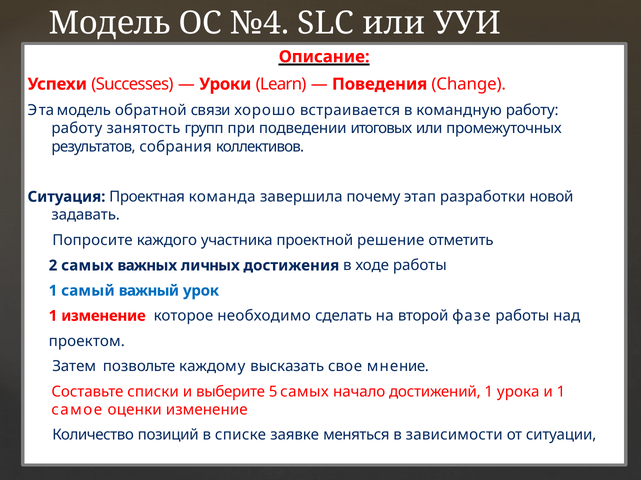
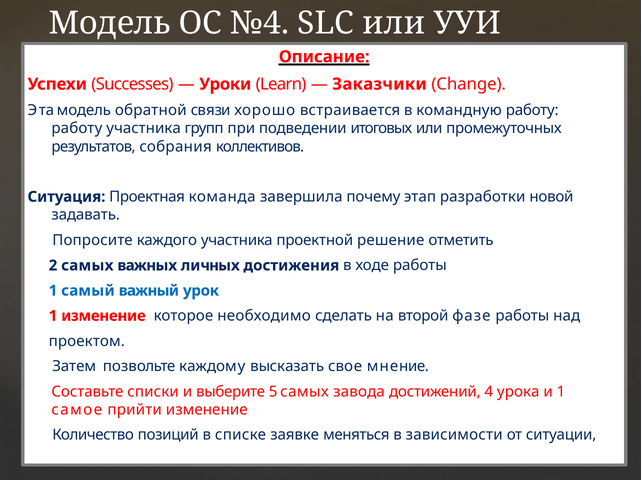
Поведения: Поведения -> Заказчики
работу занятость: занятость -> участника
начало: начало -> завода
достижений 1: 1 -> 4
оценки: оценки -> прийти
